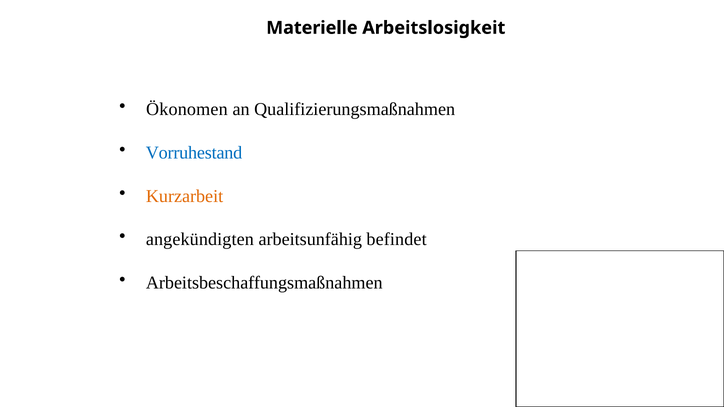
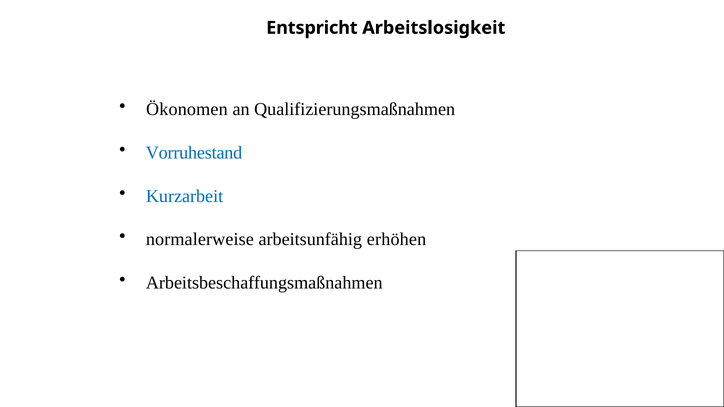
Materielle: Materielle -> Entspricht
Kurzarbeit colour: orange -> blue
angekündigten: angekündigten -> normalerweise
befindet: befindet -> erhöhen
